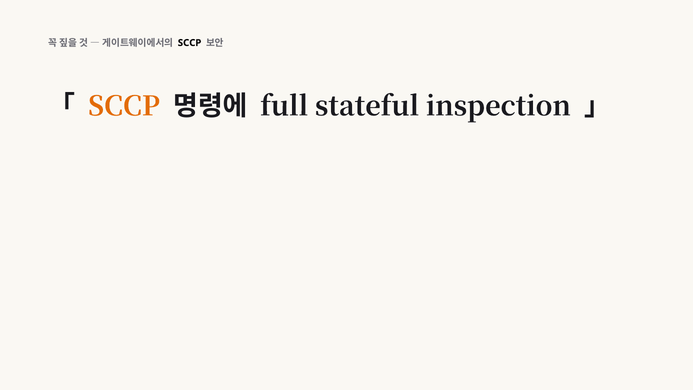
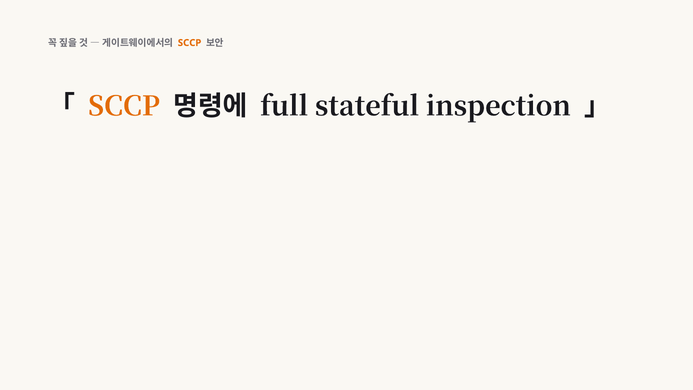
SCCP at (190, 43) colour: black -> orange
